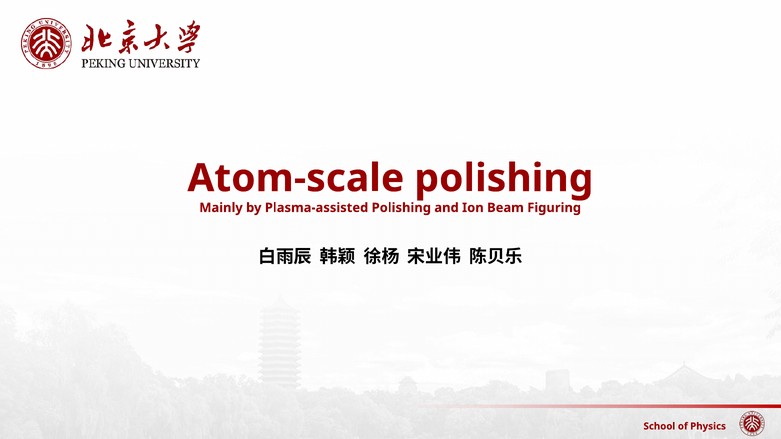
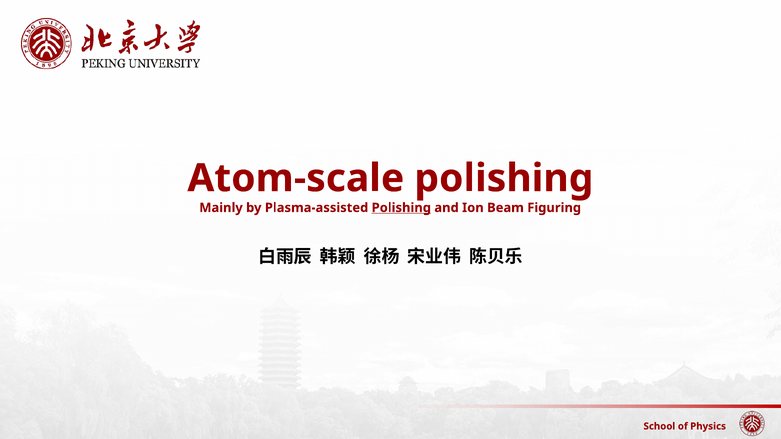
Polishing at (401, 208) underline: none -> present
